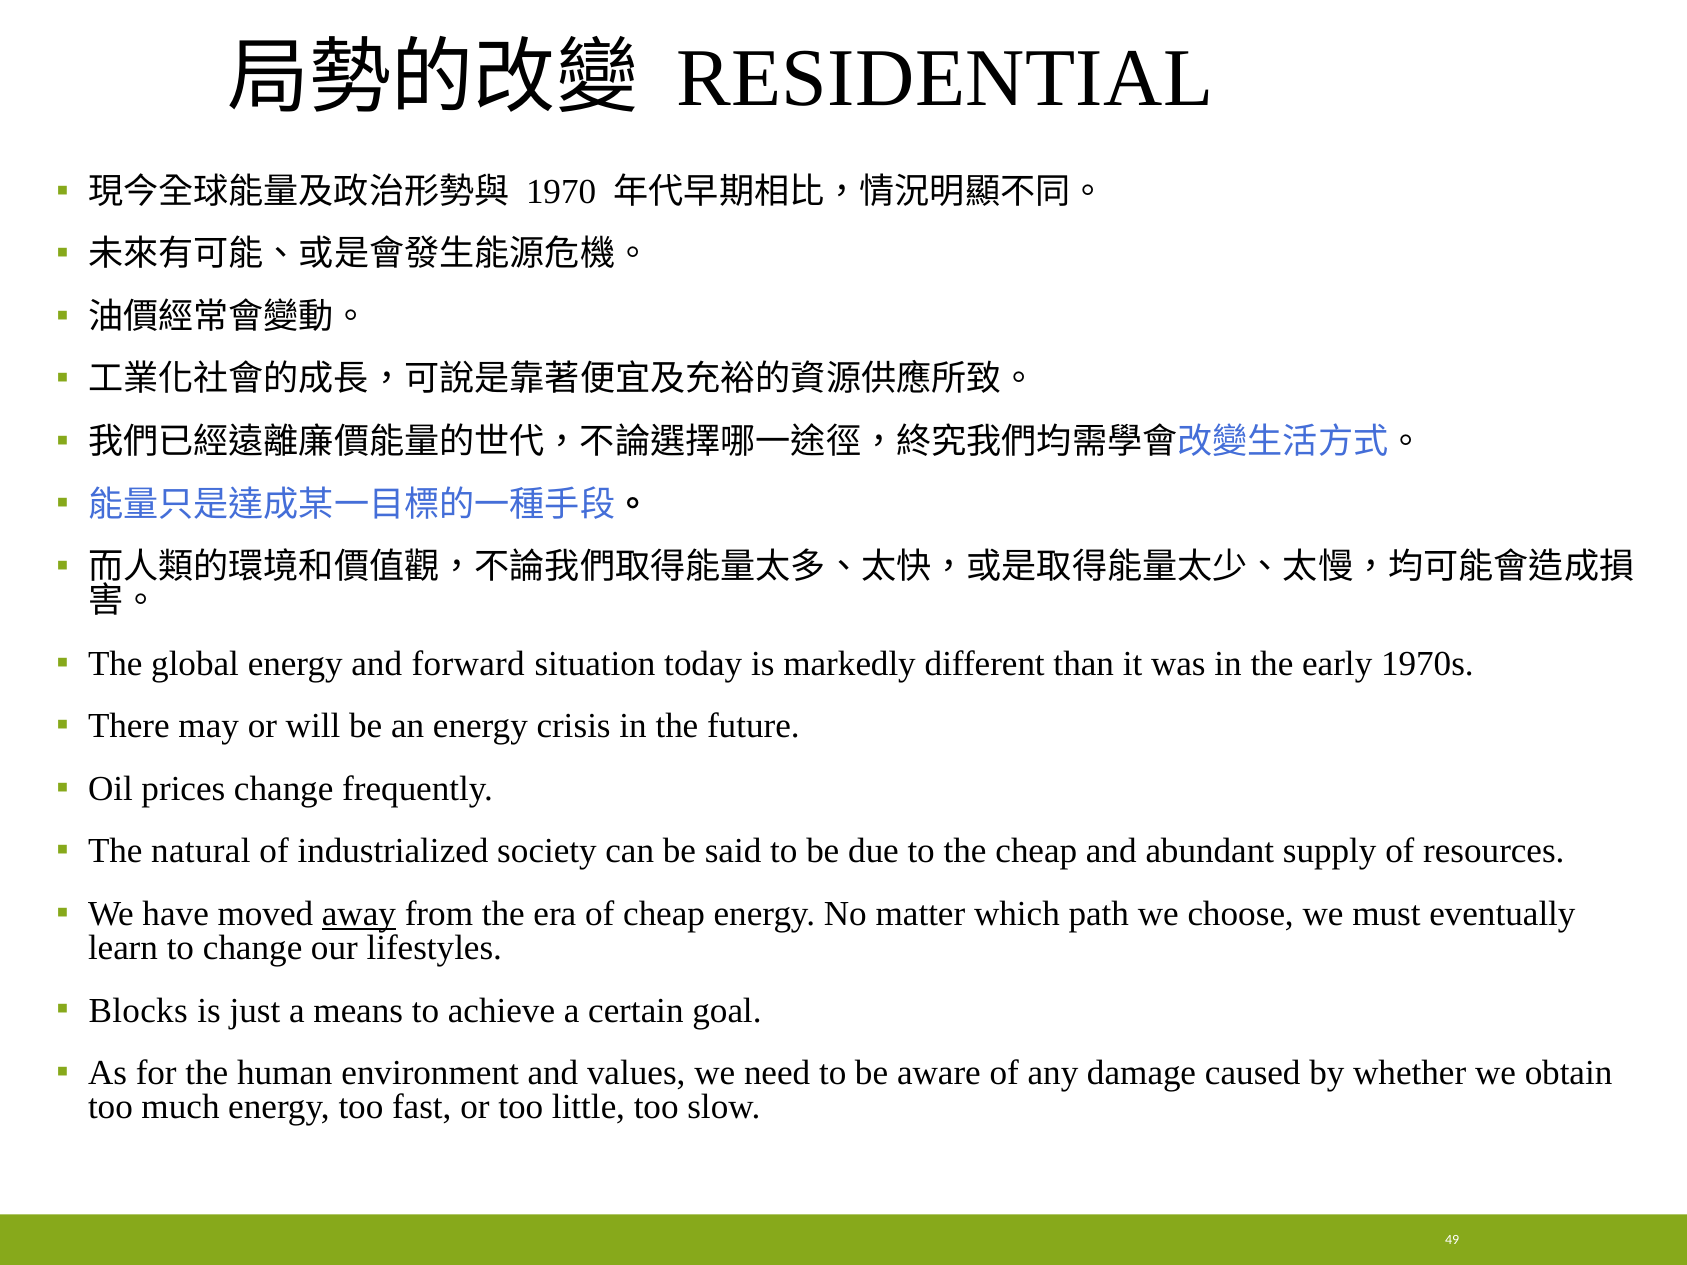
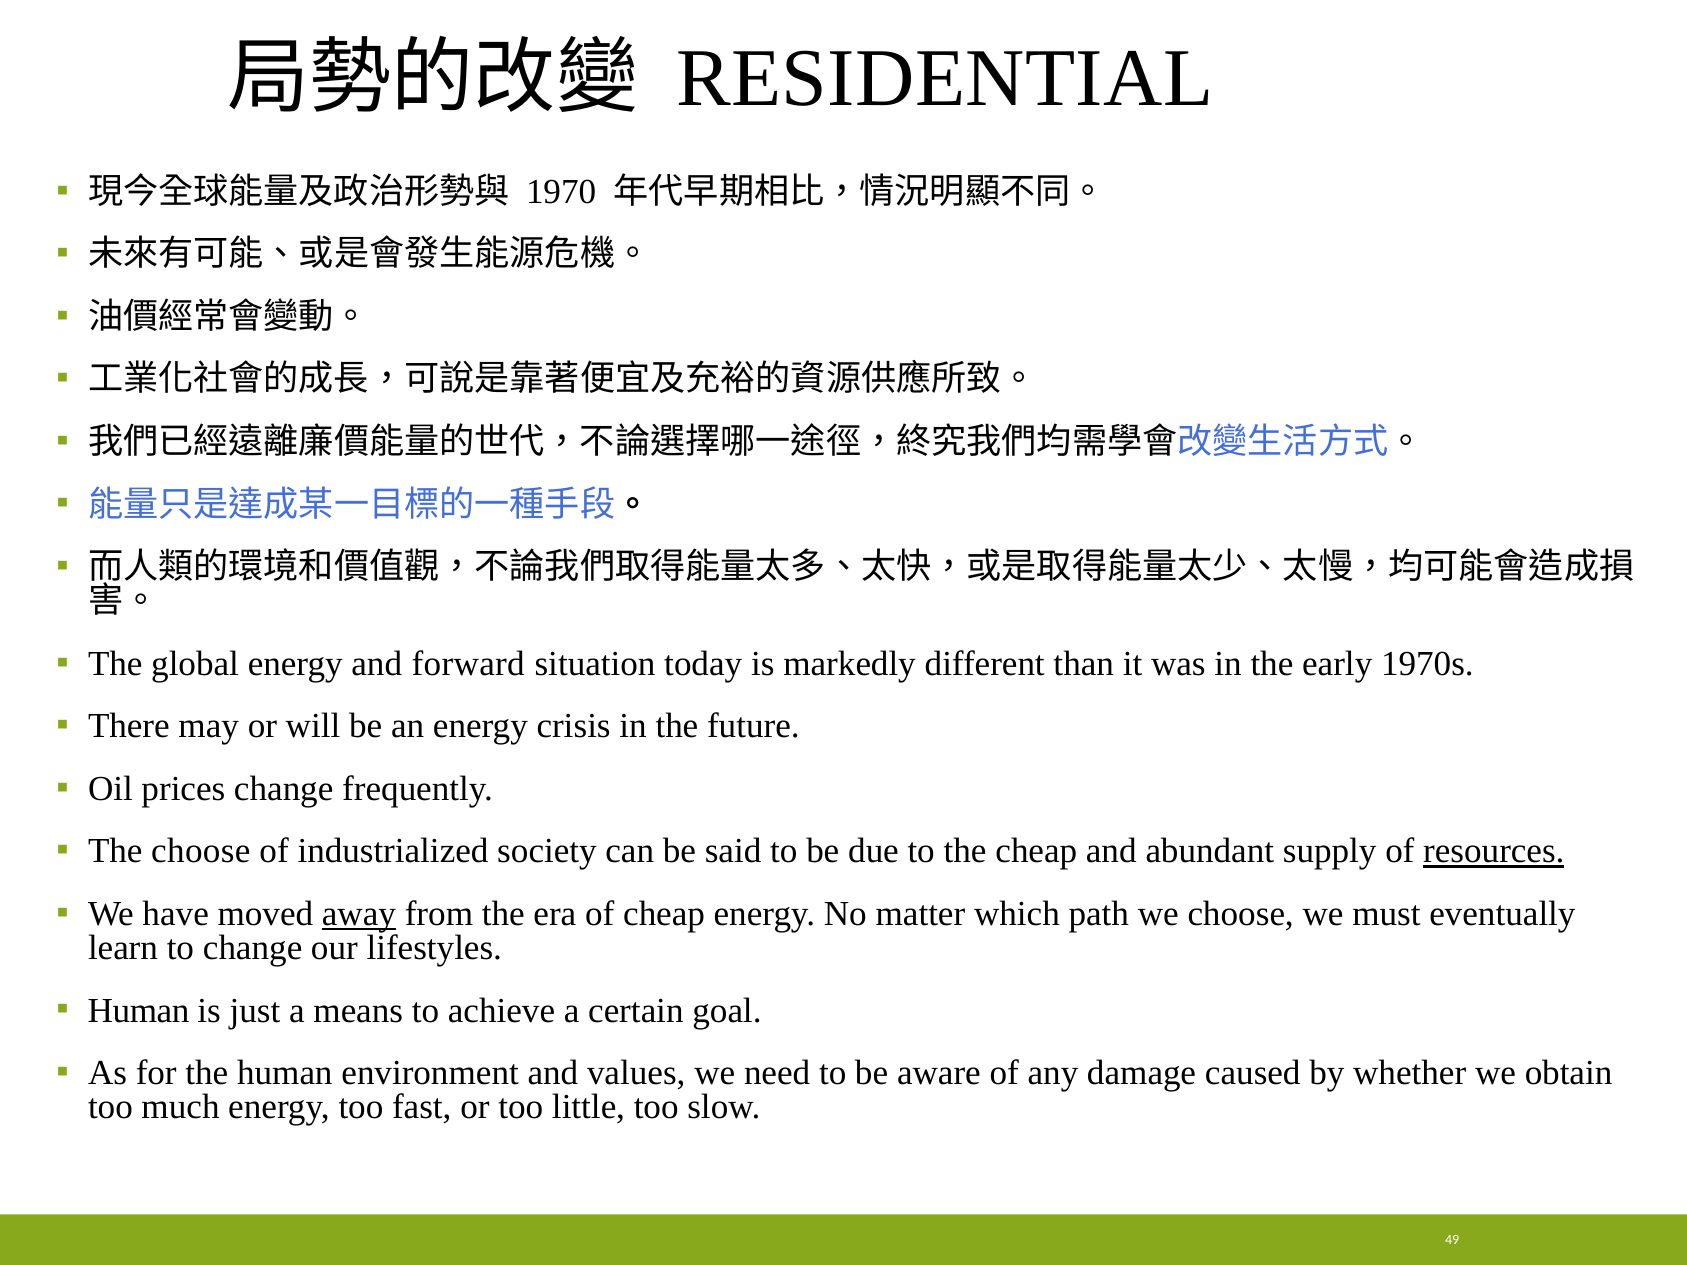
The natural: natural -> choose
resources underline: none -> present
Blocks at (138, 1011): Blocks -> Human
